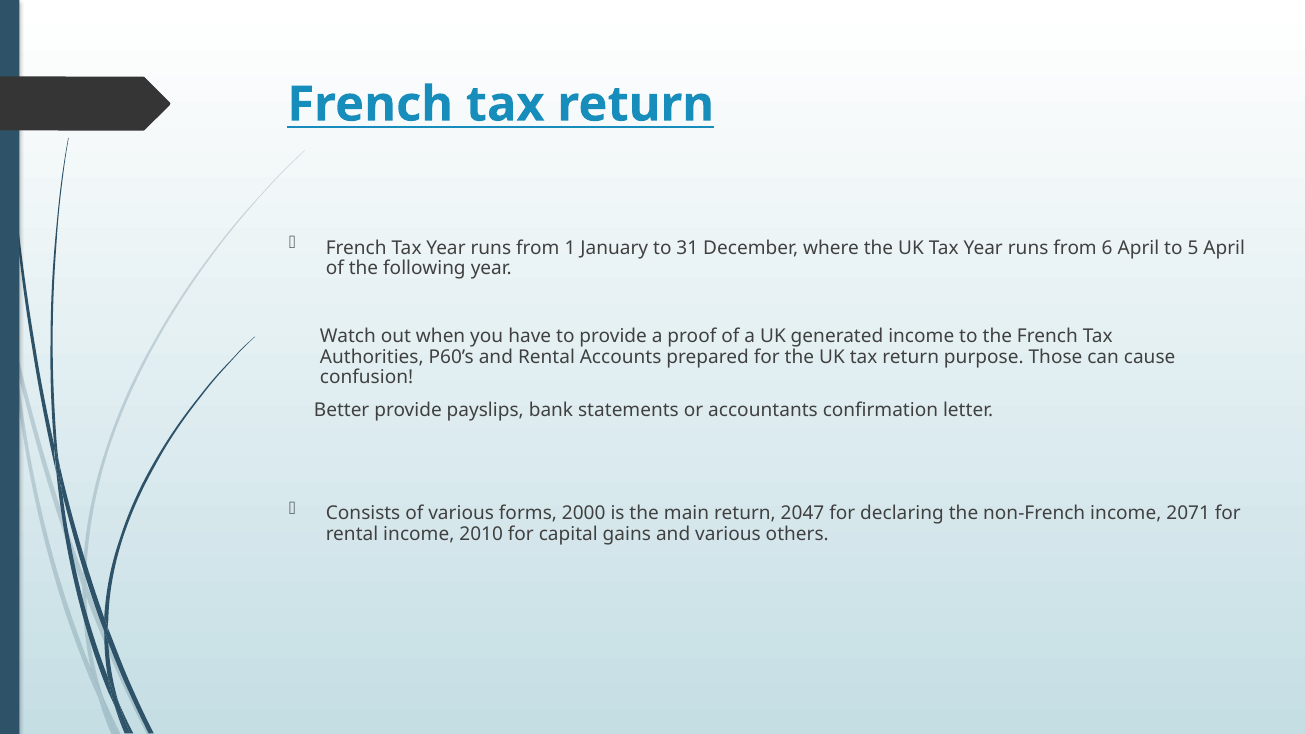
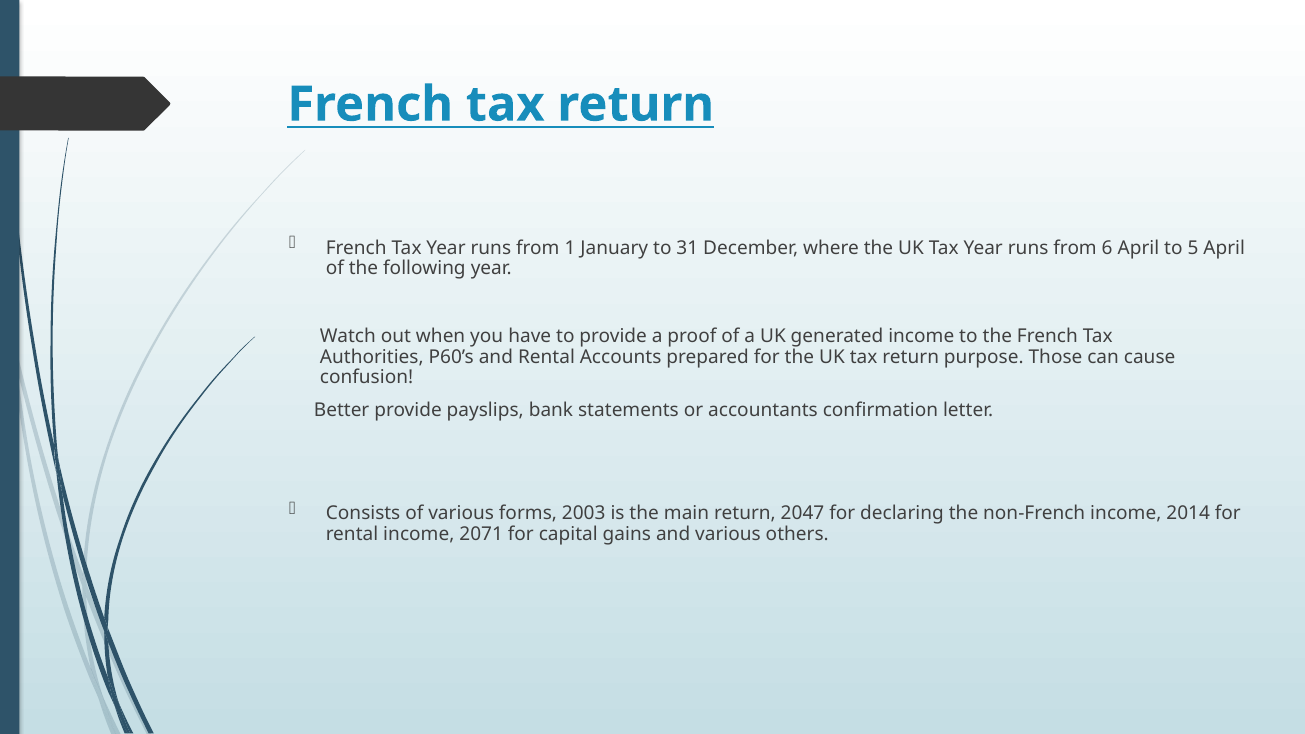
2000: 2000 -> 2003
2071: 2071 -> 2014
2010: 2010 -> 2071
